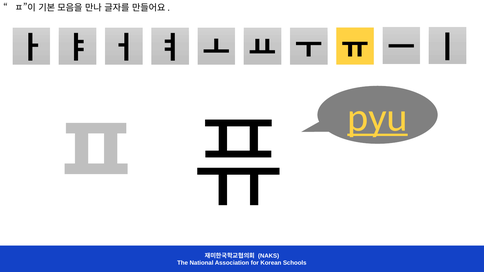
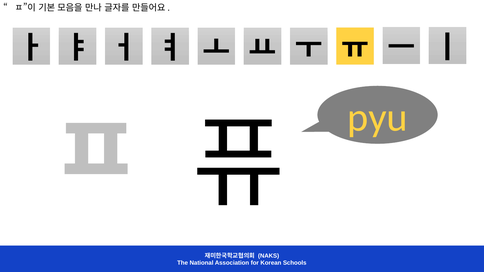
pyu underline: present -> none
